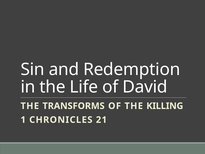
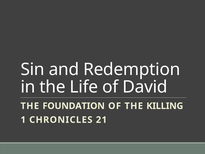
TRANSFORMS: TRANSFORMS -> FOUNDATION
